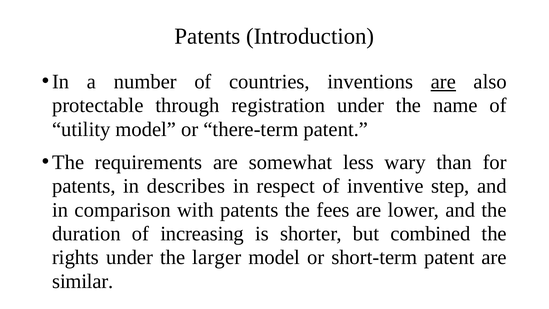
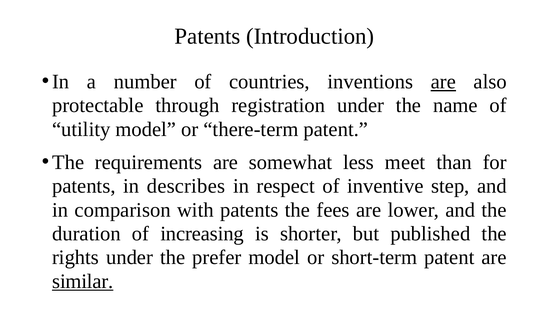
wary: wary -> meet
combined: combined -> published
larger: larger -> prefer
similar underline: none -> present
